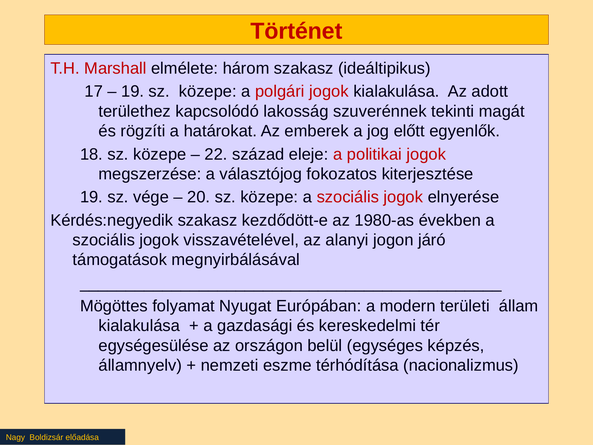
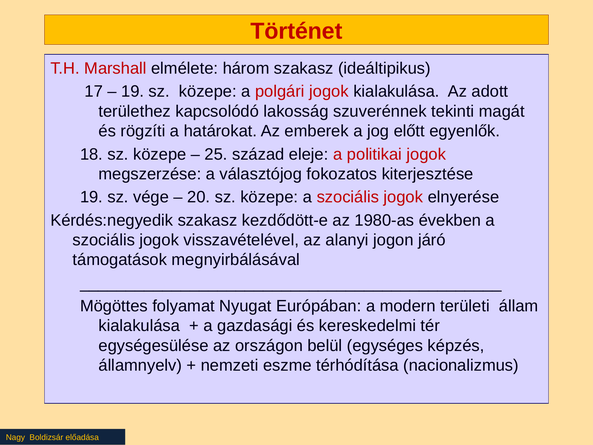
22: 22 -> 25
